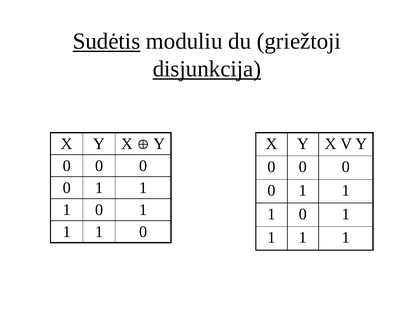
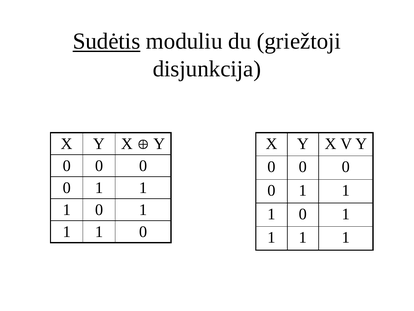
disjunkcija underline: present -> none
